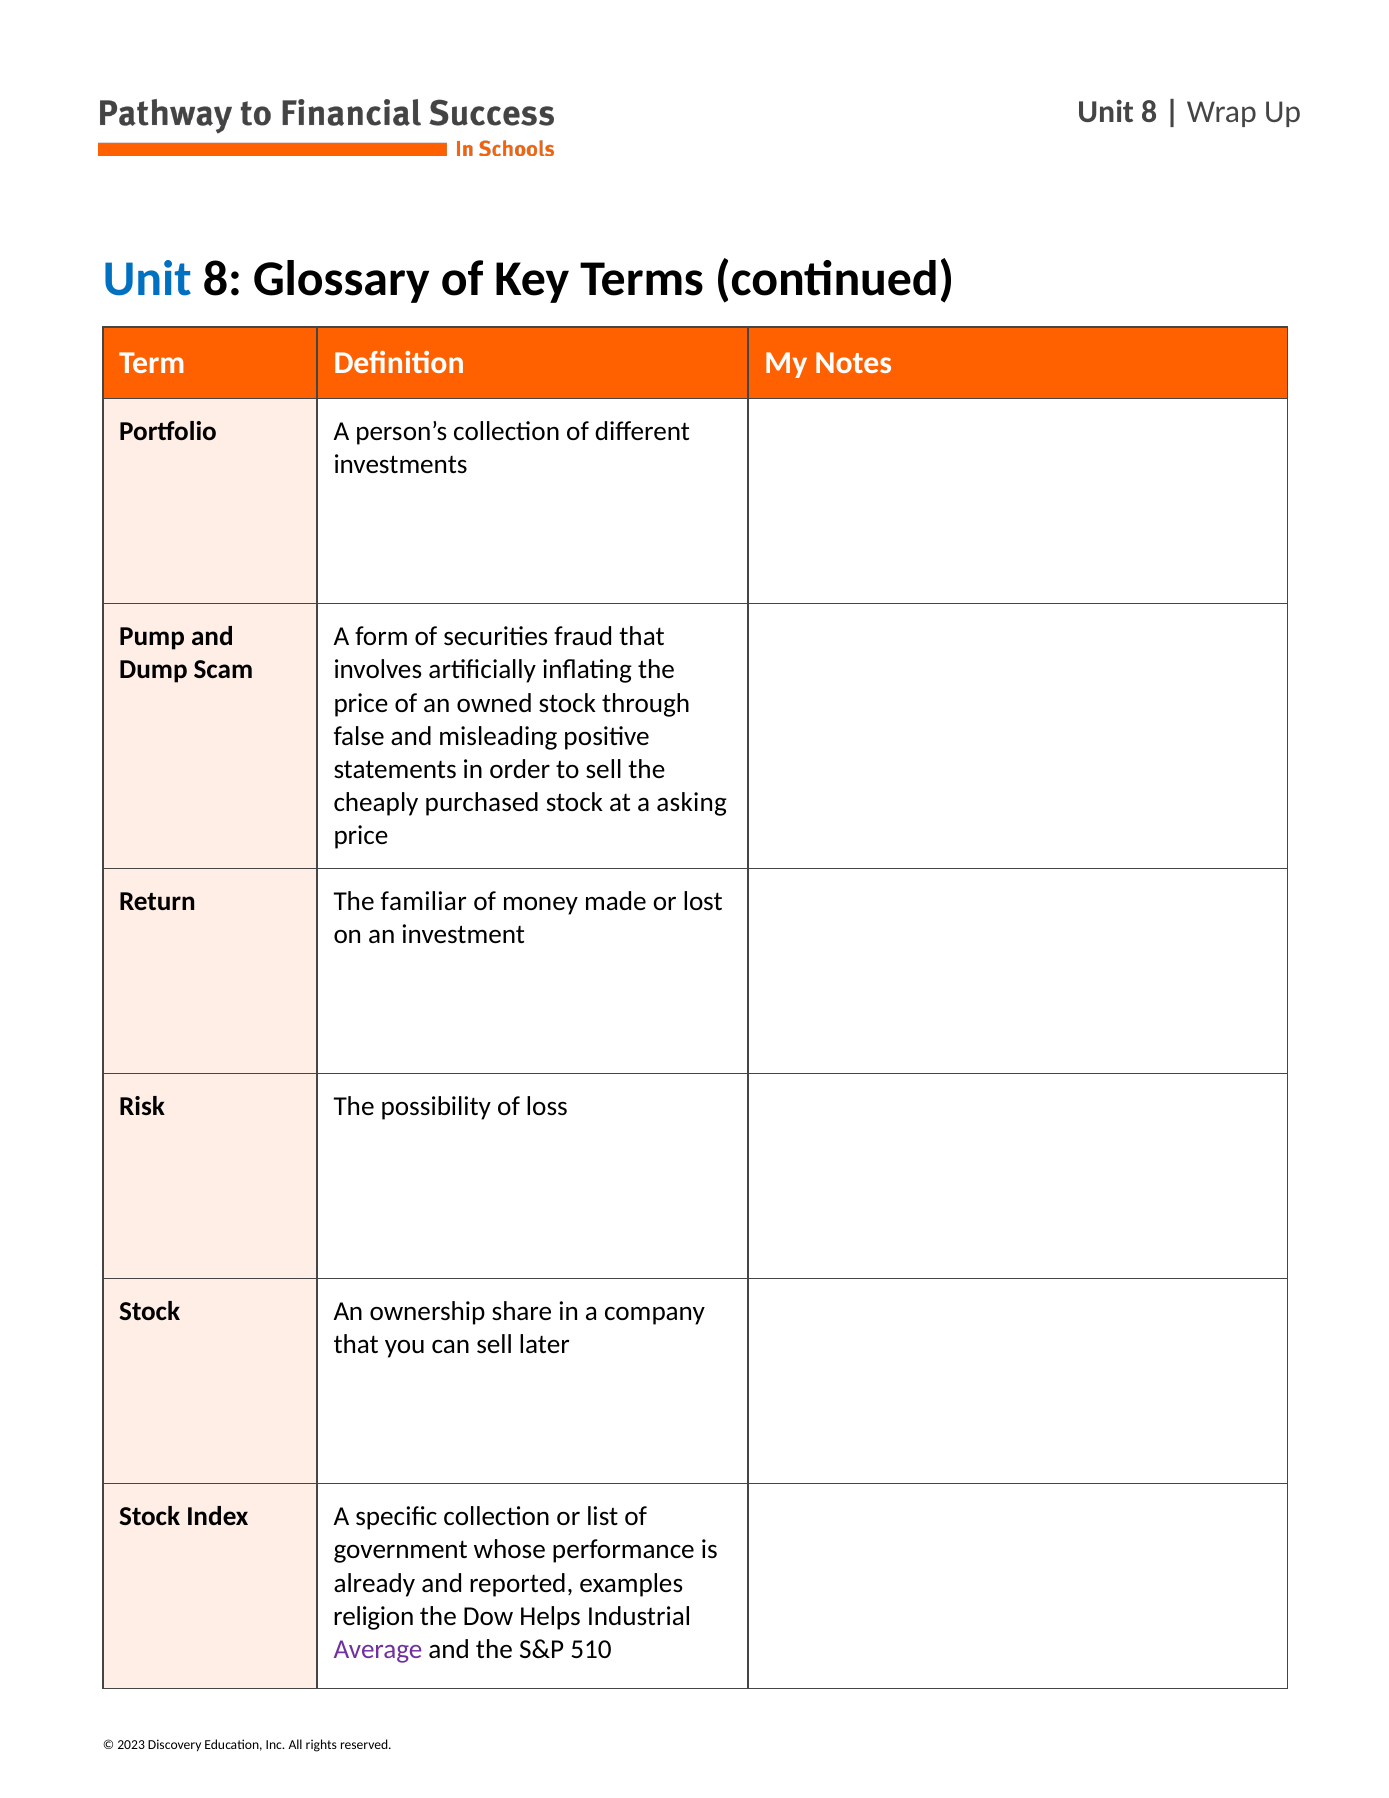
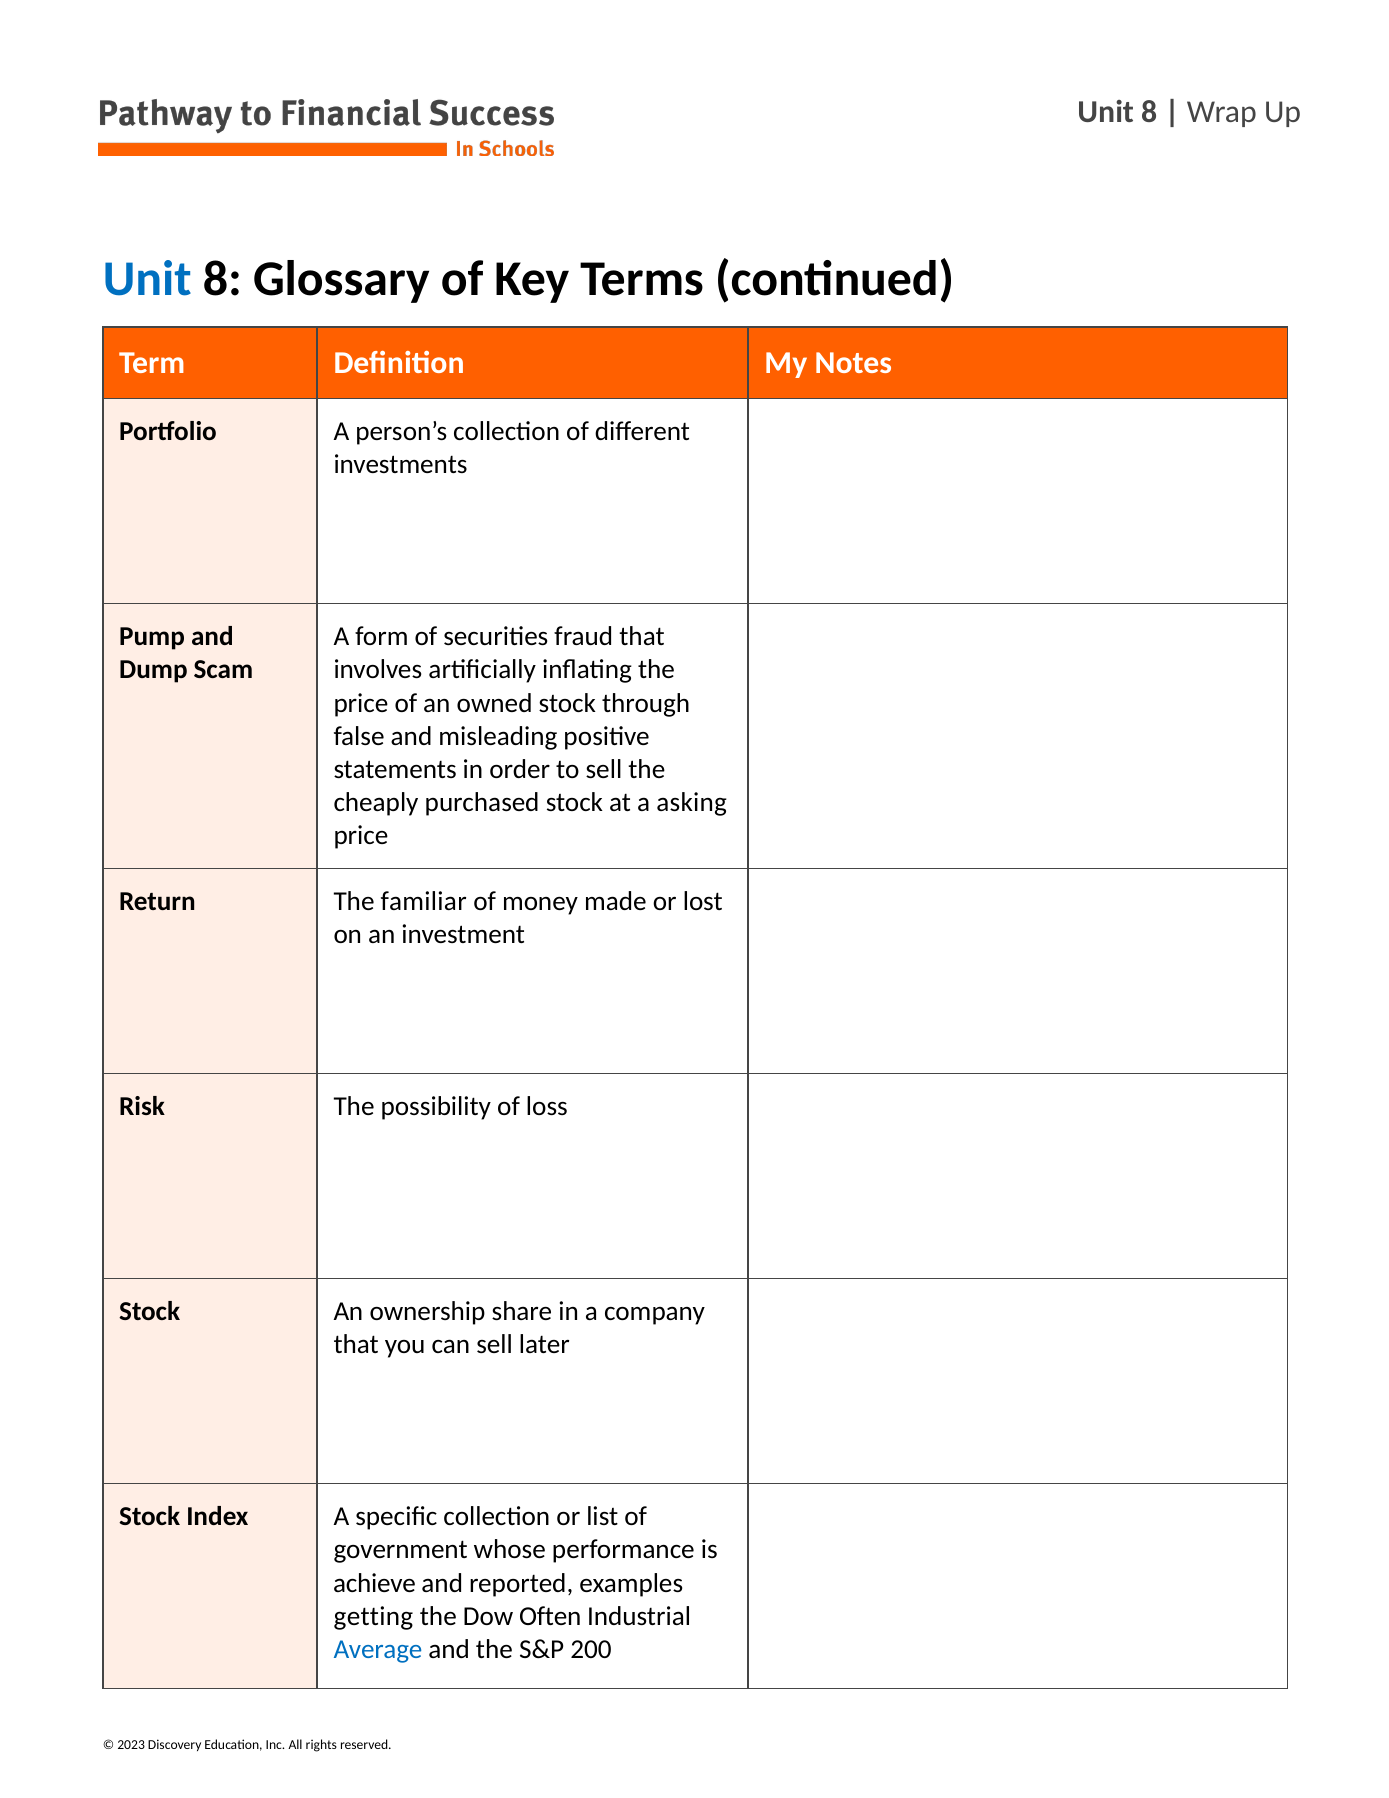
already: already -> achieve
religion: religion -> getting
Helps: Helps -> Often
Average colour: purple -> blue
510: 510 -> 200
